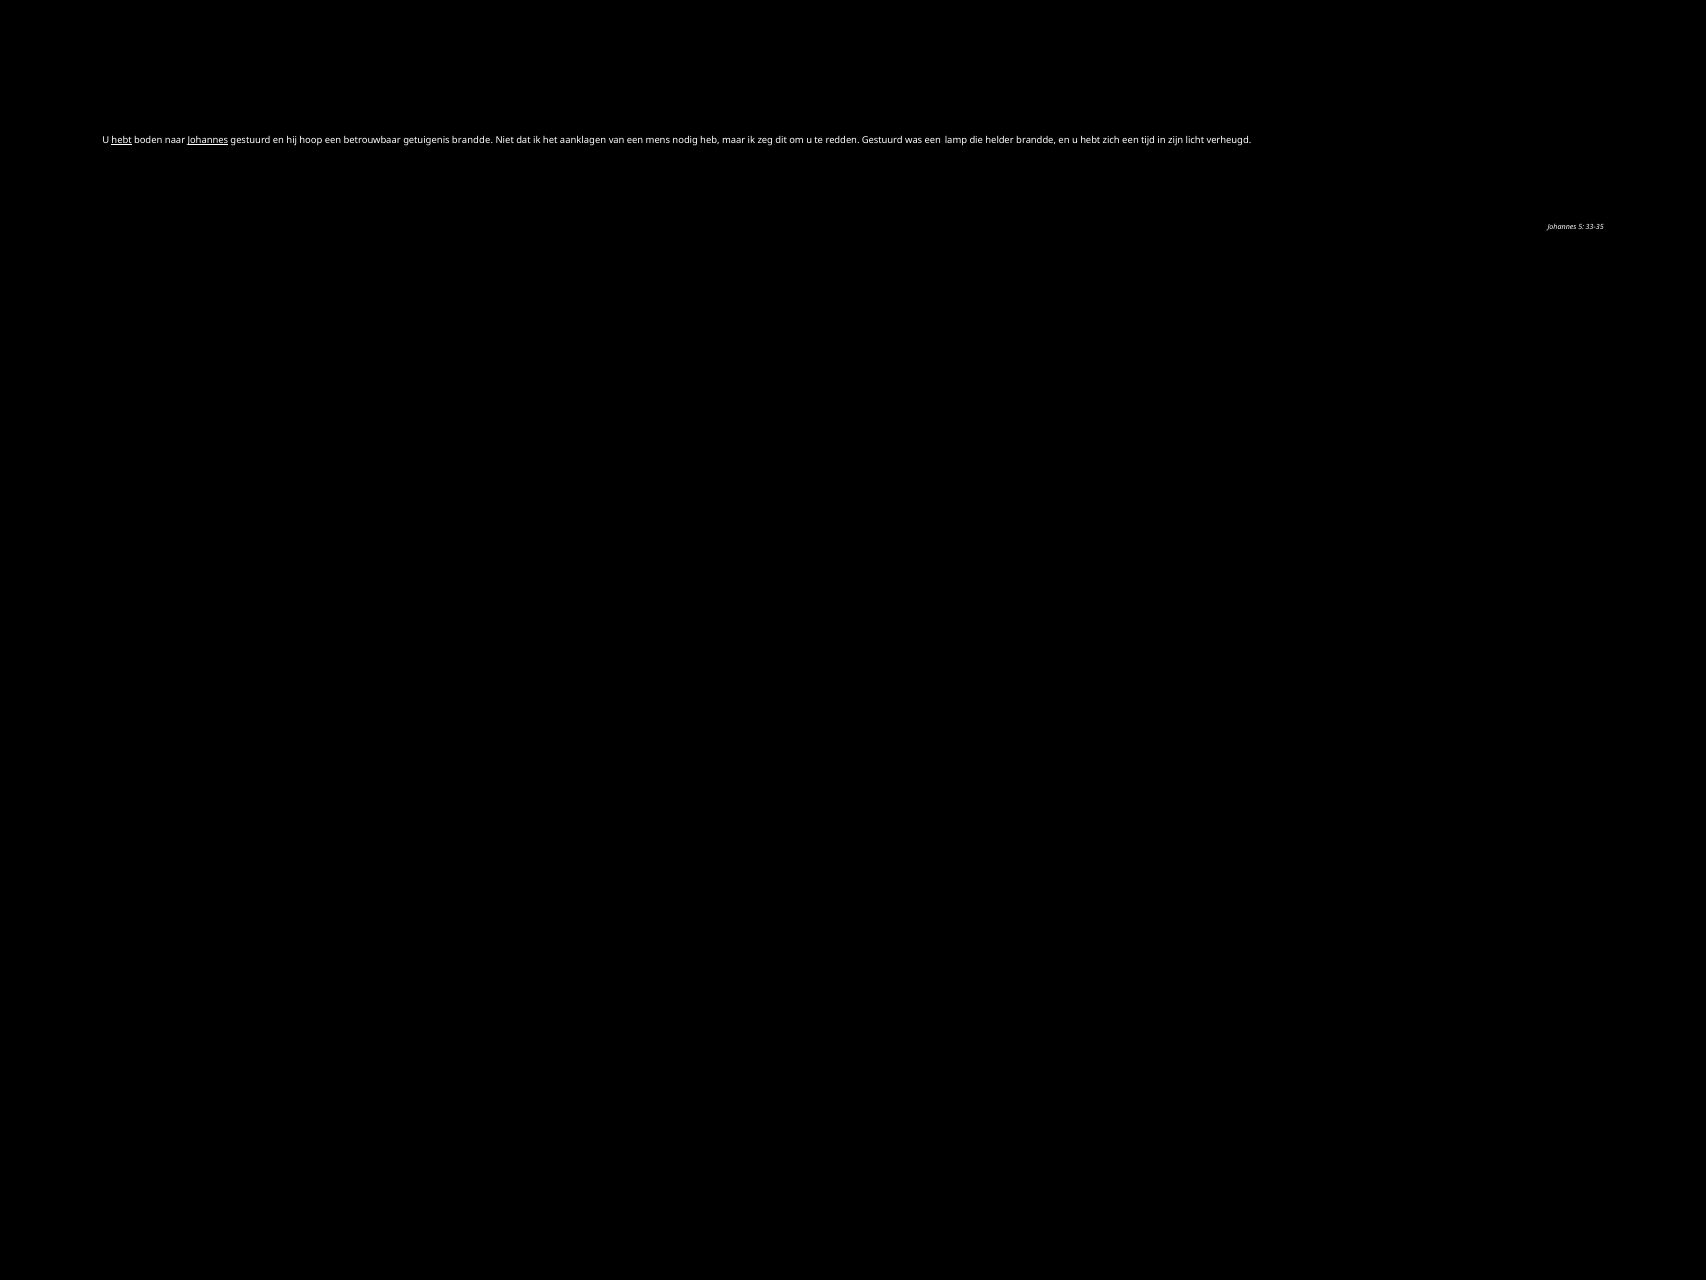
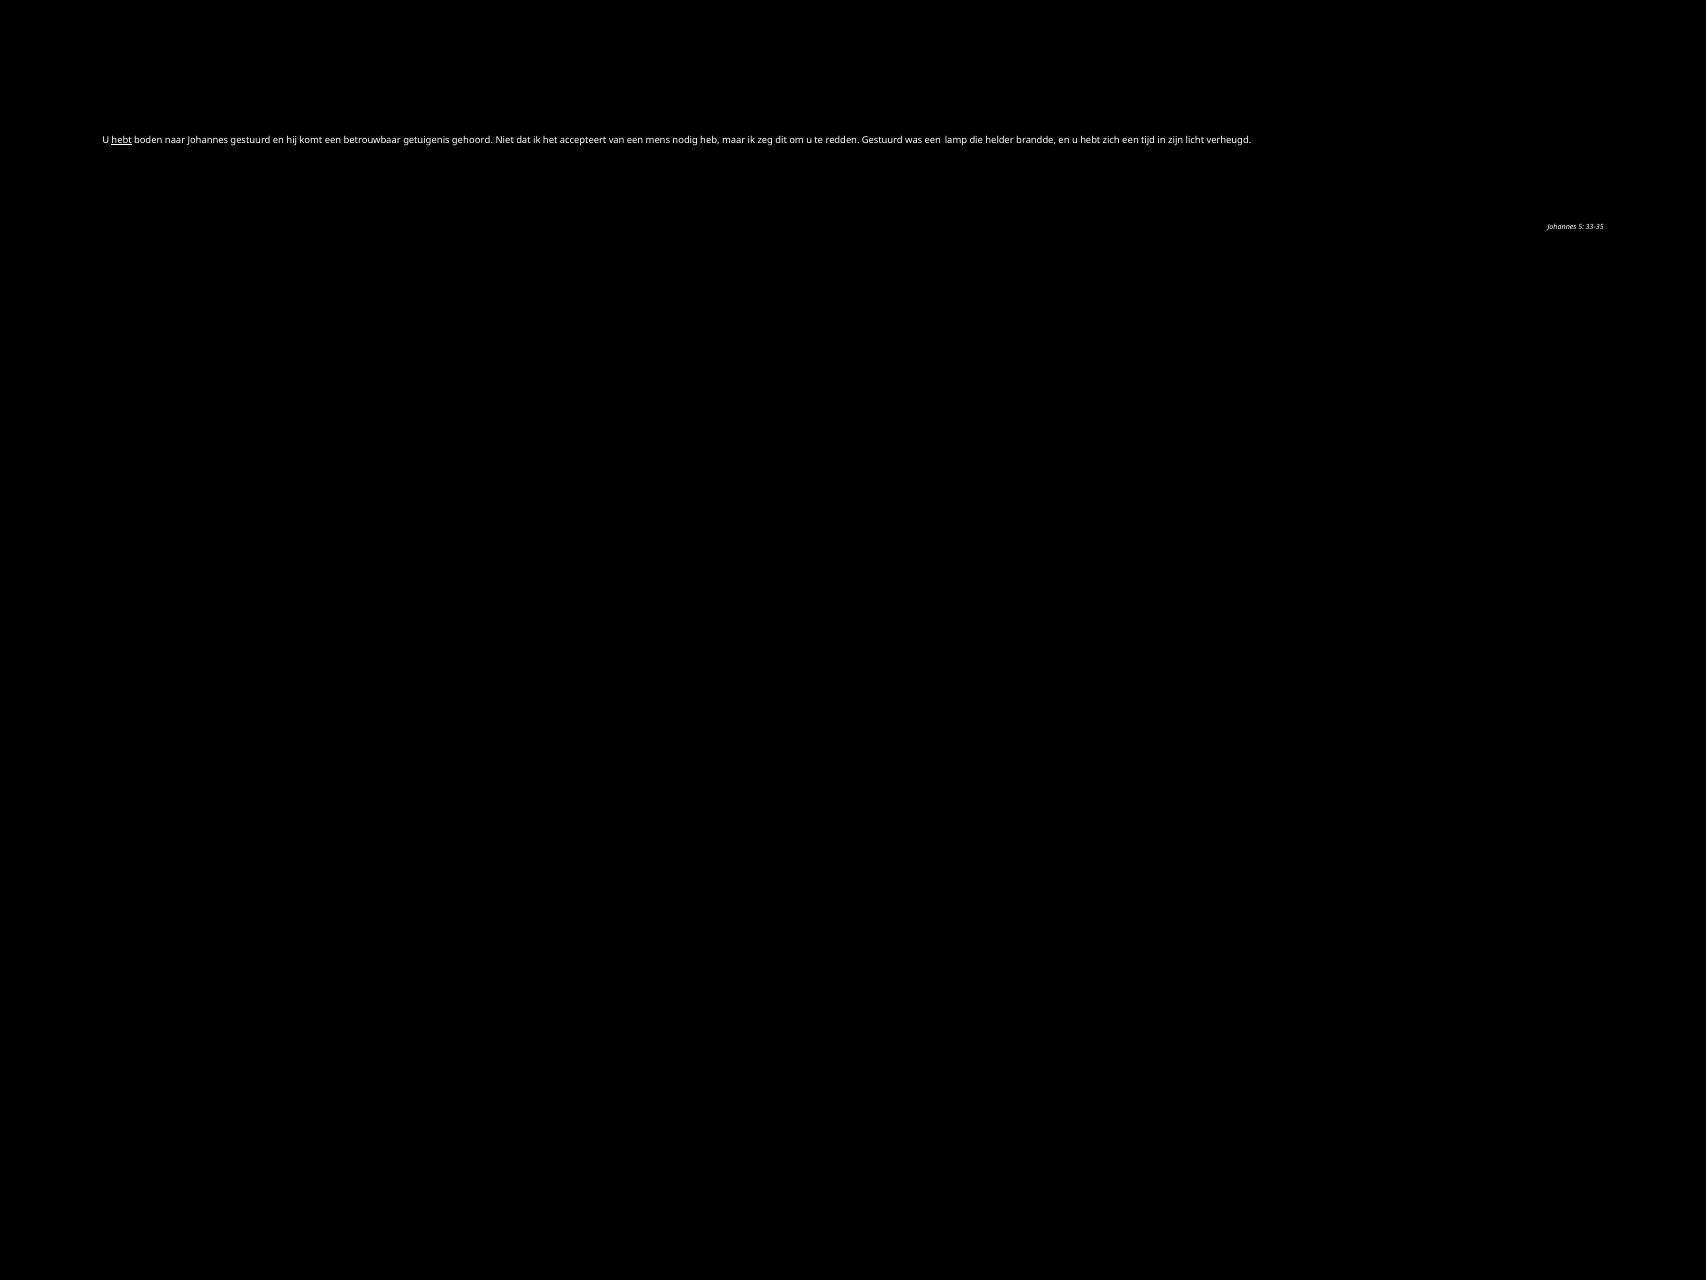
Johannes at (208, 140) underline: present -> none
hoop: hoop -> komt
getuigenis brandde: brandde -> gehoord
aanklagen: aanklagen -> accepteert
